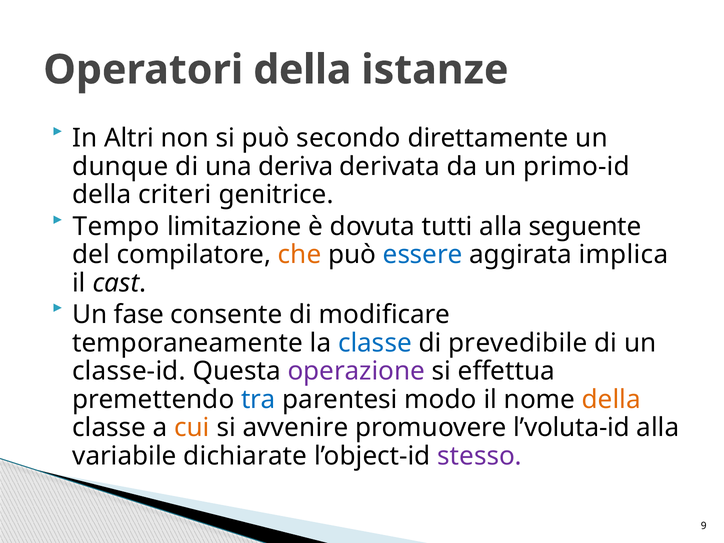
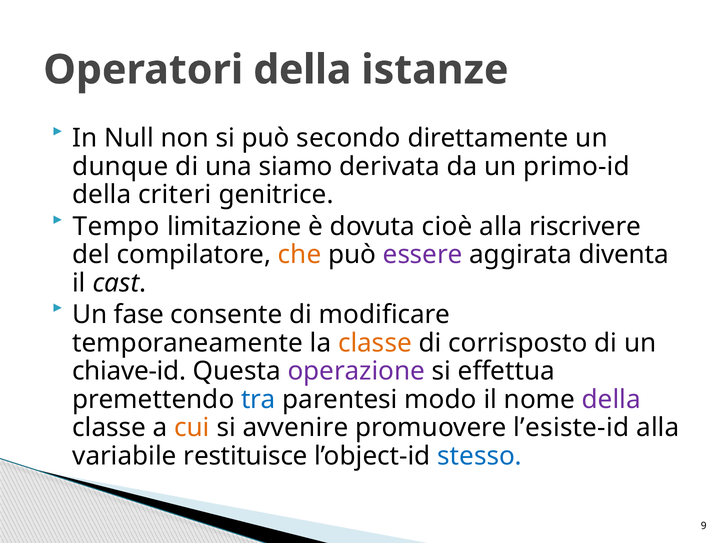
Altri: Altri -> Null
deriva: deriva -> siamo
tutti: tutti -> cioè
seguente: seguente -> riscrivere
essere colour: blue -> purple
implica: implica -> diventa
classe at (375, 343) colour: blue -> orange
prevedibile: prevedibile -> corrisposto
classe-id: classe-id -> chiave-id
della at (611, 400) colour: orange -> purple
l’voluta-id: l’voluta-id -> l’esiste-id
dichiarate: dichiarate -> restituisce
stesso colour: purple -> blue
